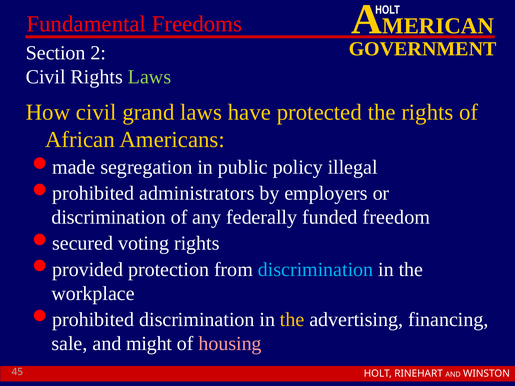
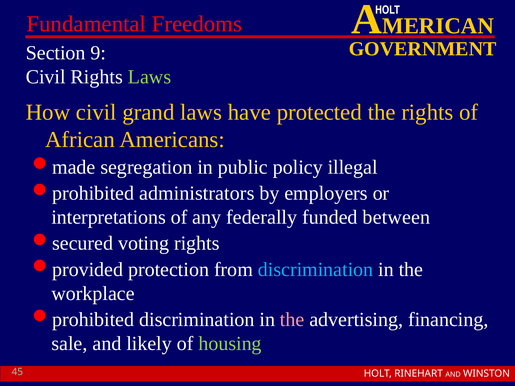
2: 2 -> 9
discrimination at (109, 217): discrimination -> interpretations
freedom: freedom -> between
the at (292, 320) colour: yellow -> pink
might: might -> likely
housing colour: pink -> light green
